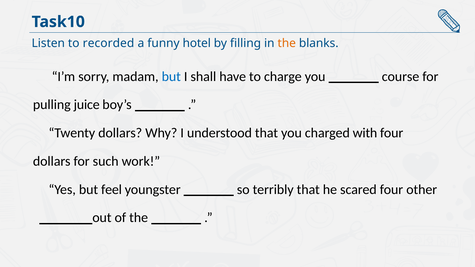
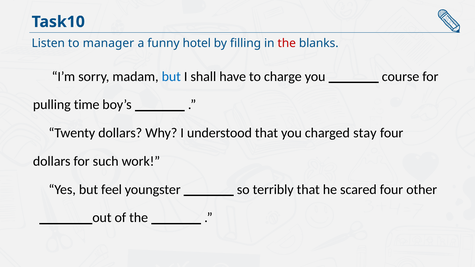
recorded: recorded -> manager
the at (287, 43) colour: orange -> red
juice: juice -> time
with: with -> stay
